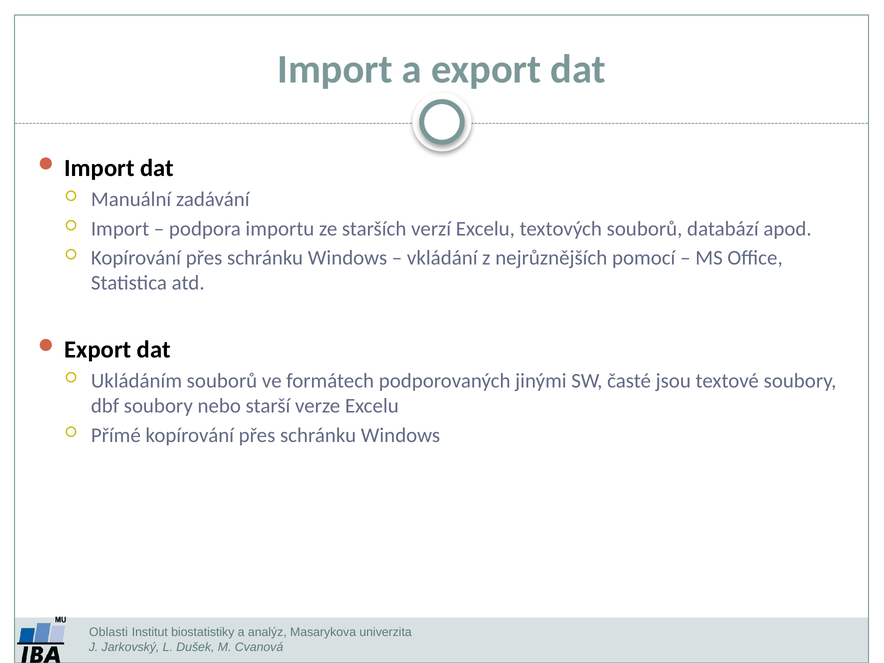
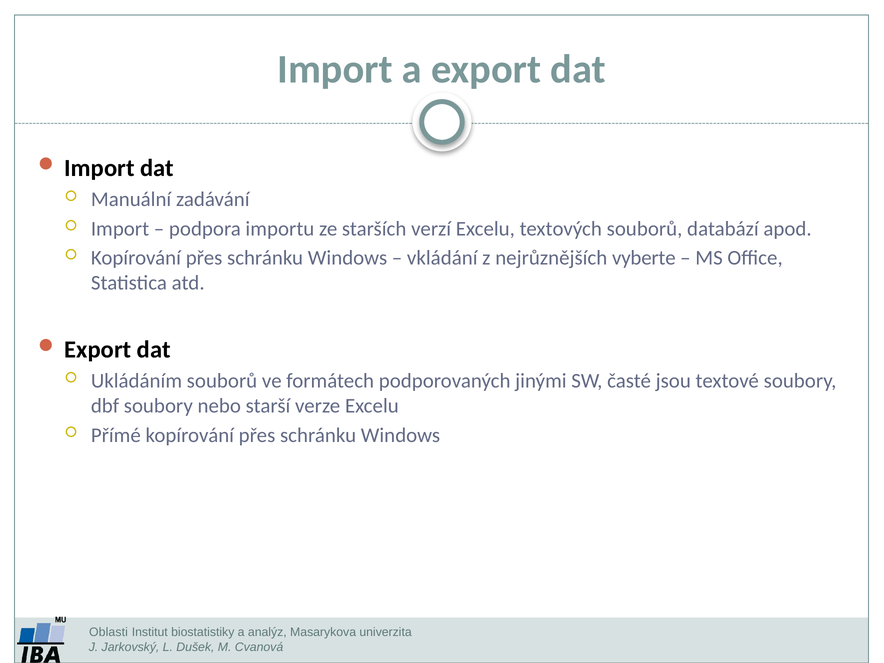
pomocí: pomocí -> vyberte
